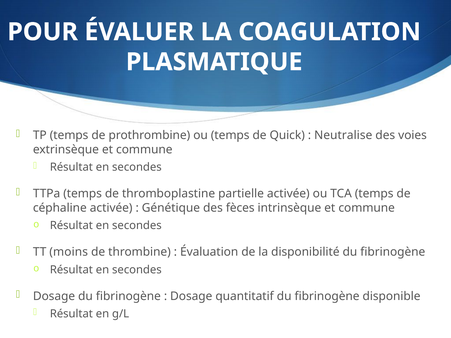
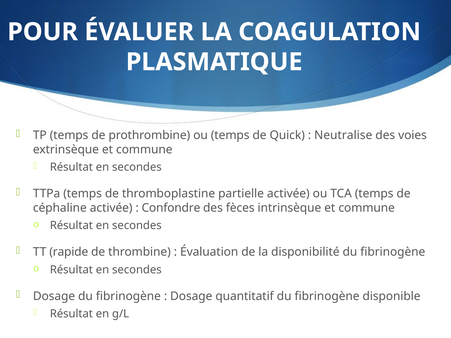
Génétique: Génétique -> Confondre
moins: moins -> rapide
